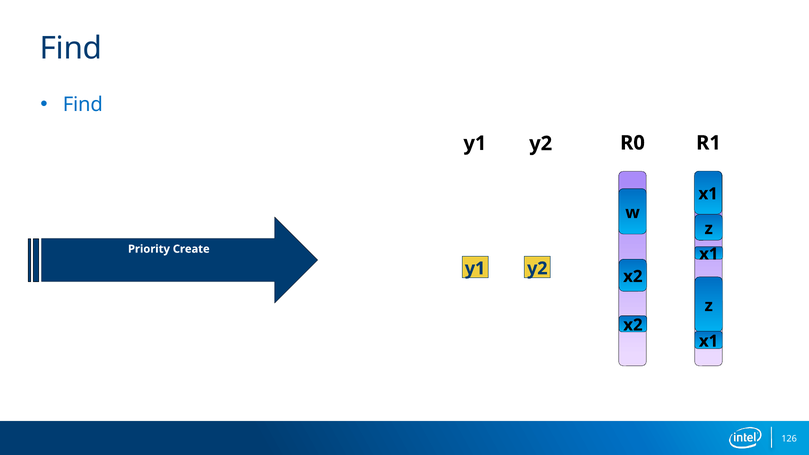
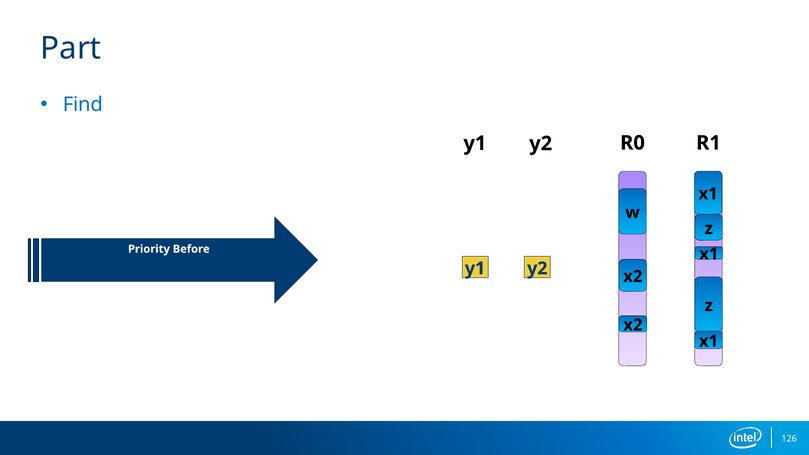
Find at (71, 48): Find -> Part
Create: Create -> Before
